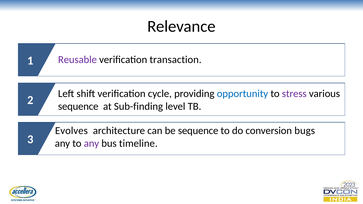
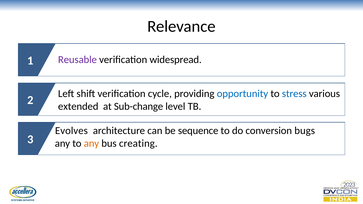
transaction: transaction -> widespread
stress colour: purple -> blue
sequence at (78, 107): sequence -> extended
Sub-finding: Sub-finding -> Sub-change
any at (91, 144) colour: purple -> orange
timeline: timeline -> creating
